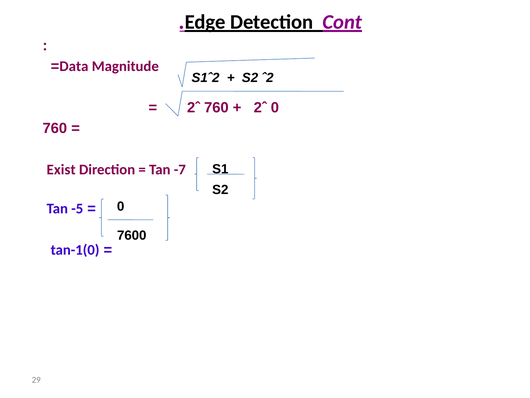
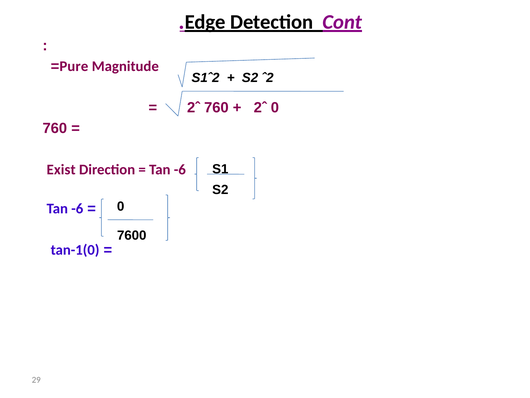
Data: Data -> Pure
-7 at (180, 169): -7 -> -6
-5 at (77, 209): -5 -> -6
